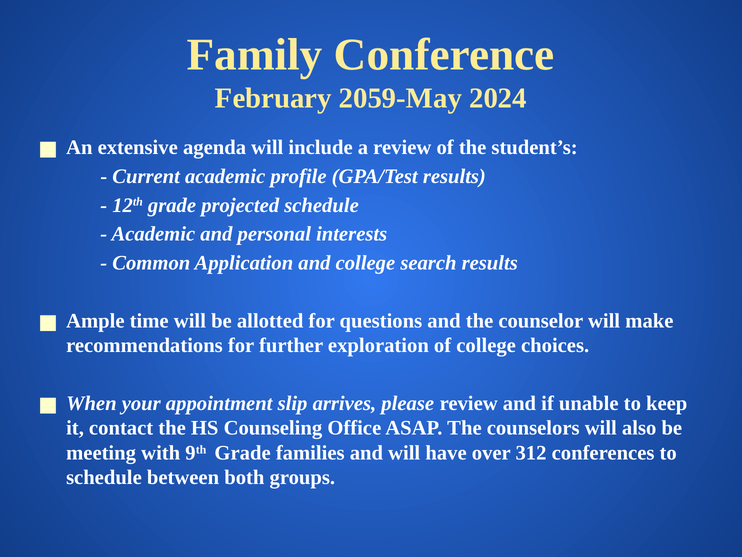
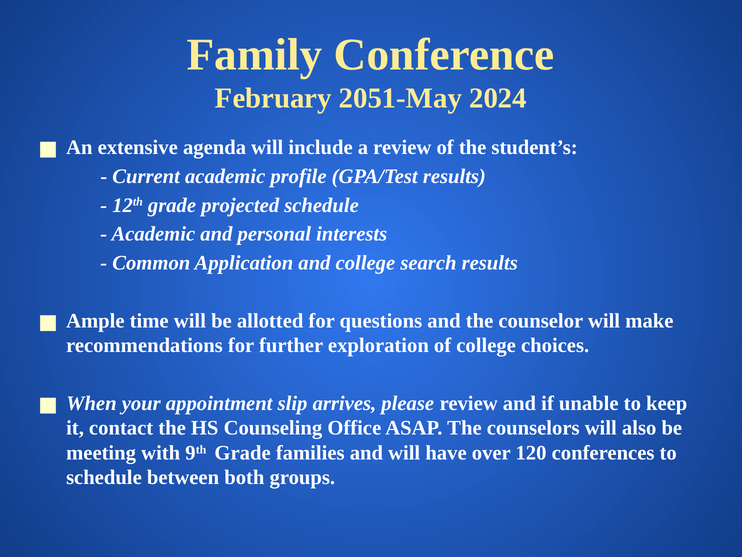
2059-May: 2059-May -> 2051-May
312: 312 -> 120
